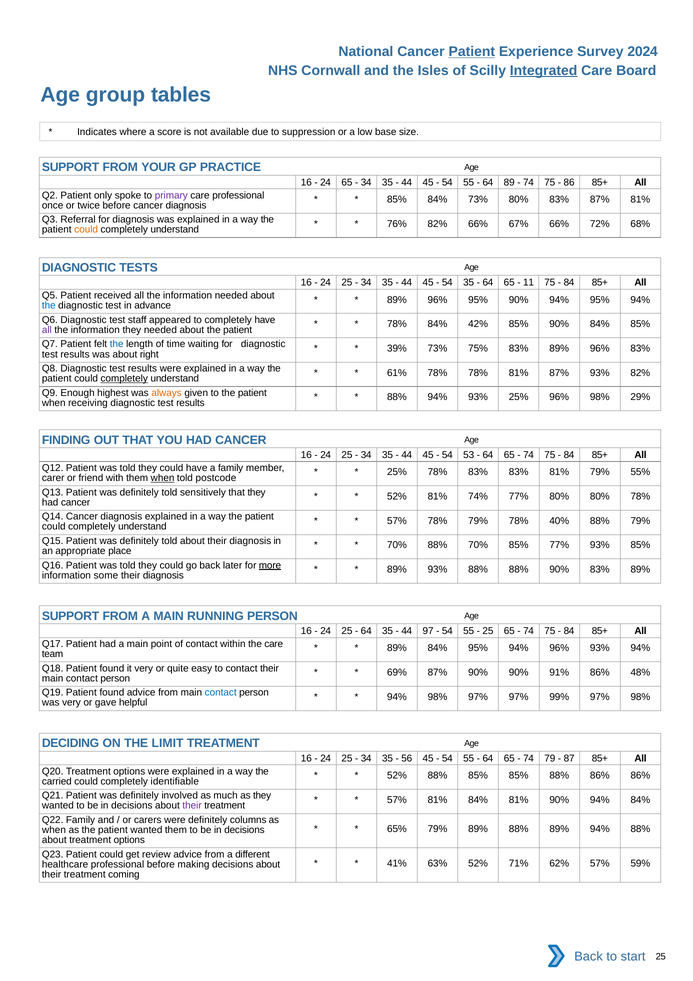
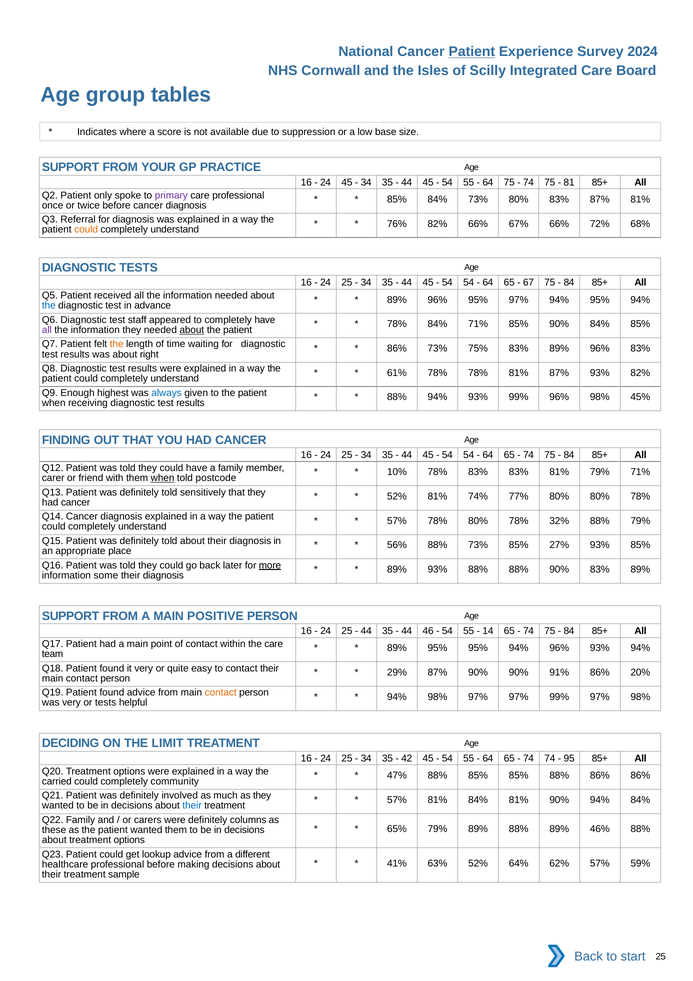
Integrated underline: present -> none
24 65: 65 -> 45
64 89: 89 -> 75
86: 86 -> 81
35 at (469, 283): 35 -> 54
11: 11 -> 67
95% 90%: 90% -> 97%
84% 42%: 42% -> 71%
about at (192, 330) underline: none -> present
the at (117, 344) colour: blue -> orange
39% at (397, 348): 39% -> 86%
completely at (124, 378) underline: present -> none
always colour: orange -> blue
93% 25%: 25% -> 99%
29%: 29% -> 45%
53 at (469, 455): 53 -> 54
25% at (397, 472): 25% -> 10%
79% 55%: 55% -> 71%
78% 79%: 79% -> 80%
40%: 40% -> 32%
70% at (397, 545): 70% -> 56%
88% 70%: 70% -> 73%
85% 77%: 77% -> 27%
RUNNING: RUNNING -> POSITIVE
64 at (366, 631): 64 -> 44
97: 97 -> 46
25 at (488, 631): 25 -> 14
89% 84%: 84% -> 95%
69%: 69% -> 29%
48%: 48% -> 20%
contact at (221, 692) colour: blue -> orange
or gave: gave -> tests
56: 56 -> 42
74 79: 79 -> 74
87: 87 -> 95
52% at (397, 775): 52% -> 47%
identifiable: identifiable -> community
their at (192, 805) colour: purple -> blue
89% 94%: 94% -> 46%
when at (54, 830): when -> these
review: review -> lookup
71%: 71% -> 64%
coming: coming -> sample
